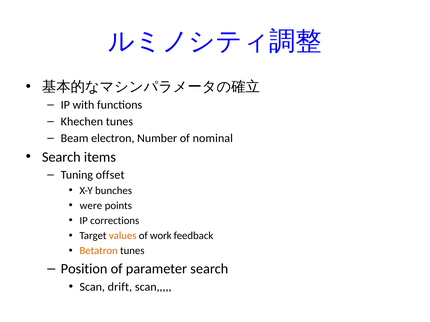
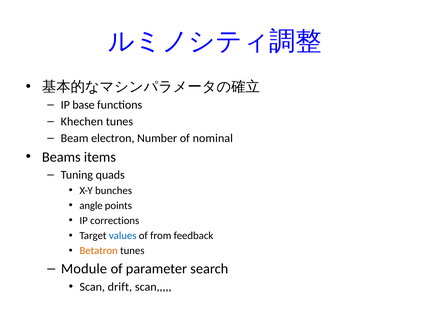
with: with -> base
Search at (61, 157): Search -> Beams
offset: offset -> quads
were: were -> angle
values colour: orange -> blue
work: work -> from
Position: Position -> Module
